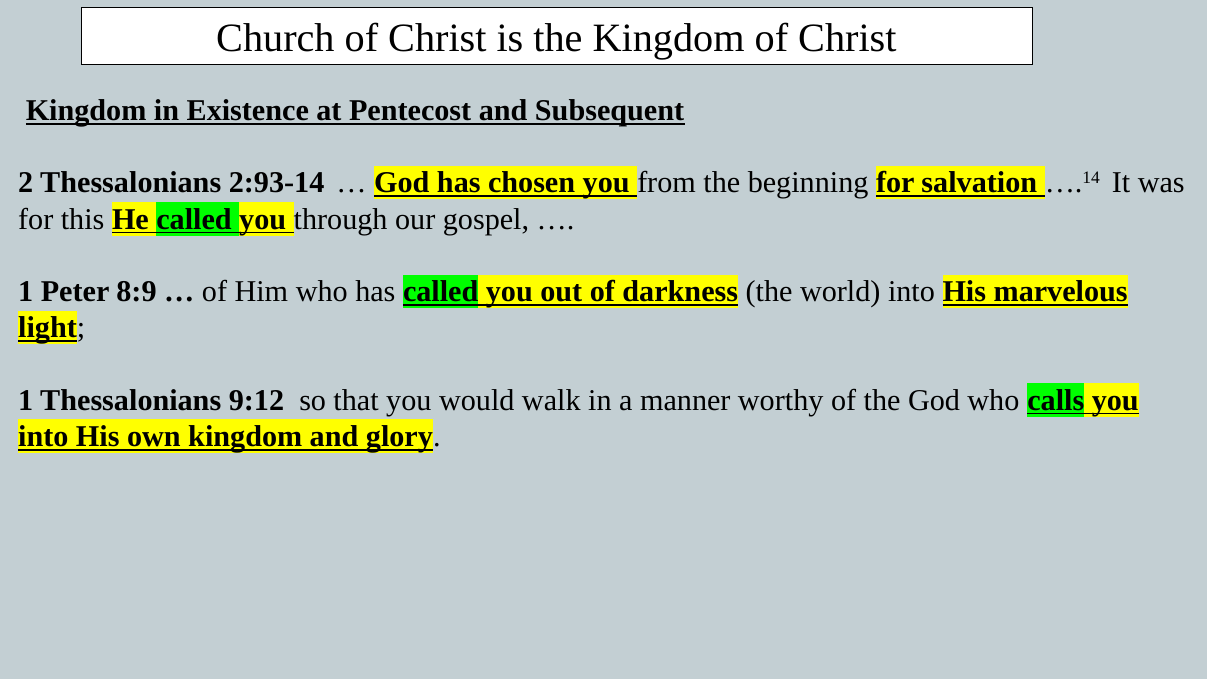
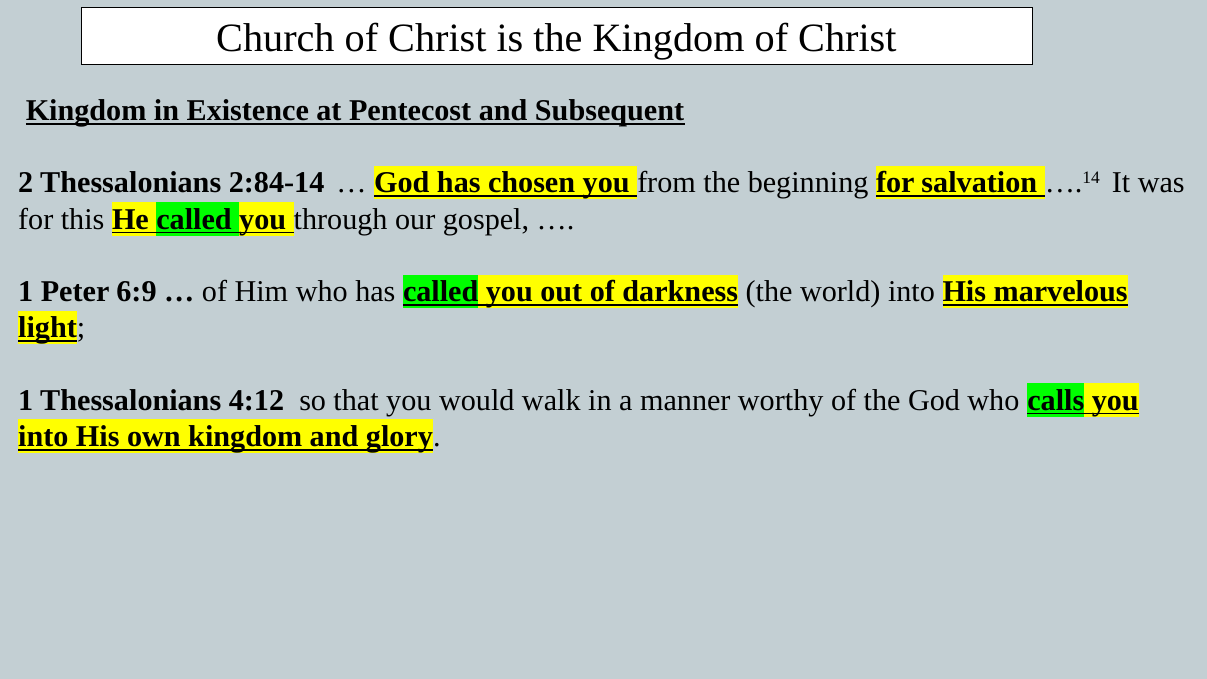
2:93-14: 2:93-14 -> 2:84-14
8:9: 8:9 -> 6:9
9:12: 9:12 -> 4:12
